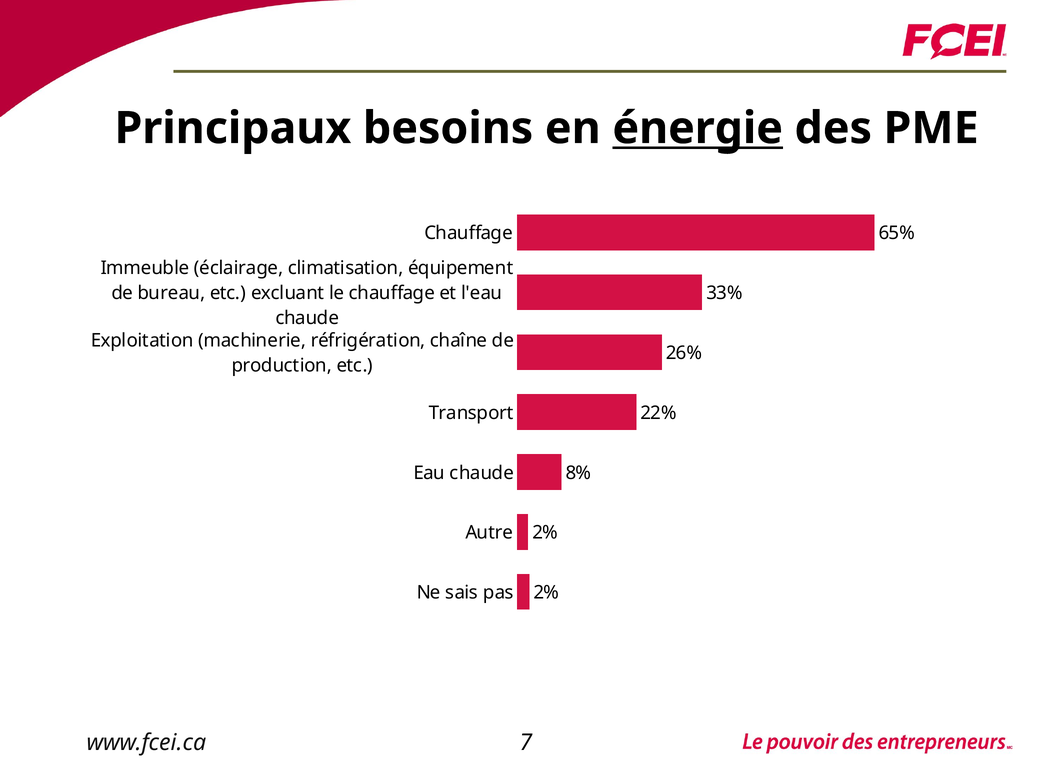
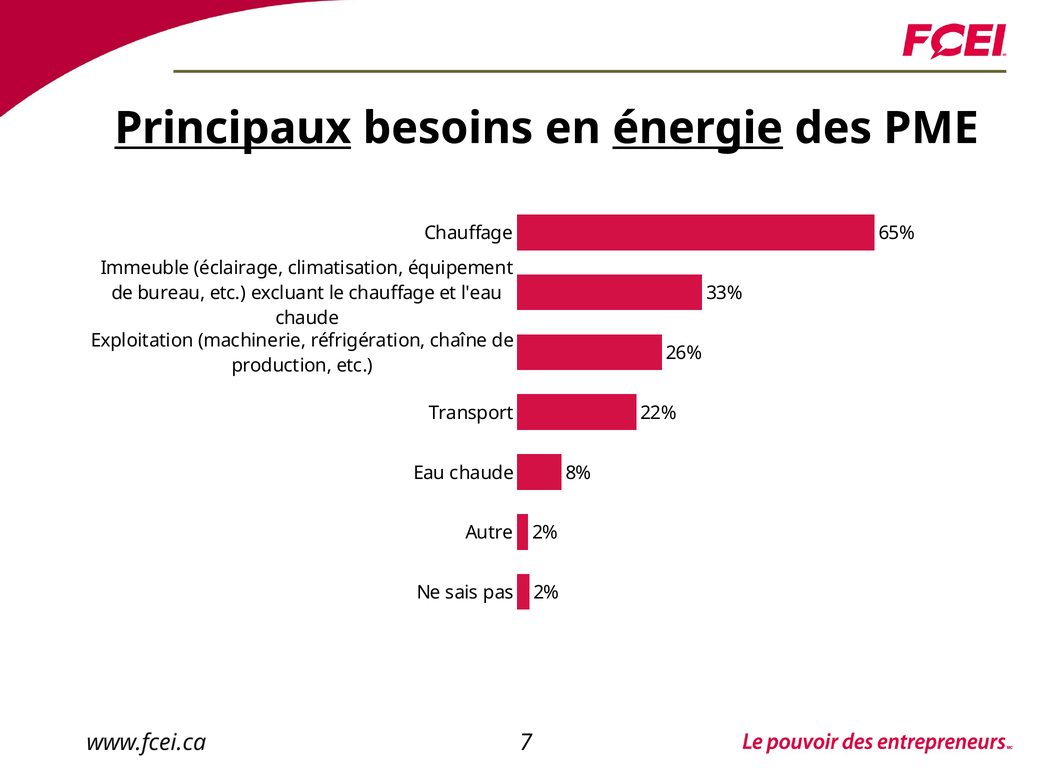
Principaux underline: none -> present
